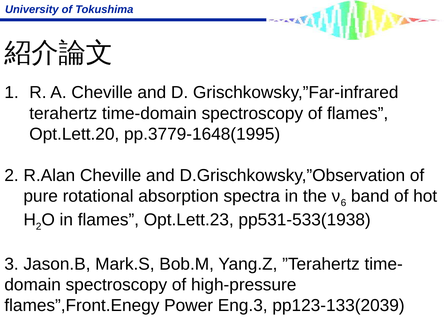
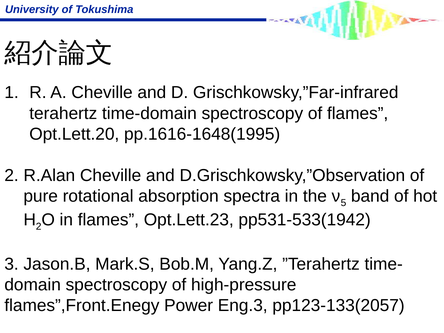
pp.3779-1648(1995: pp.3779-1648(1995 -> pp.1616-1648(1995
6: 6 -> 5
pp531-533(1938: pp531-533(1938 -> pp531-533(1942
pp123-133(2039: pp123-133(2039 -> pp123-133(2057
